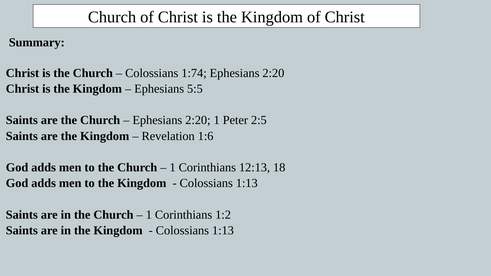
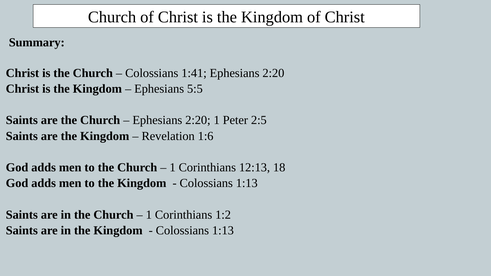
1:74: 1:74 -> 1:41
